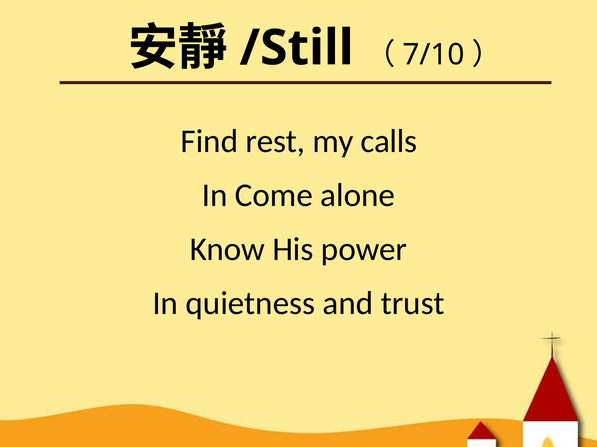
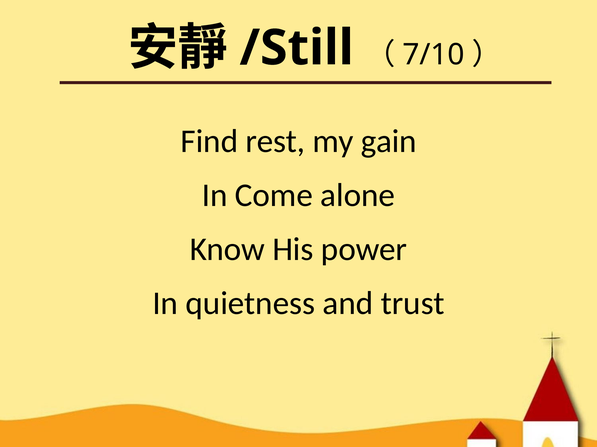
calls: calls -> gain
